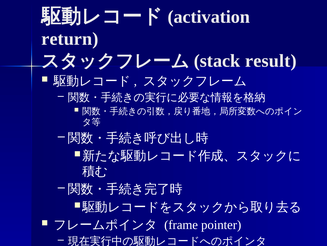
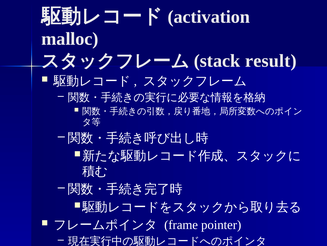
return: return -> malloc
